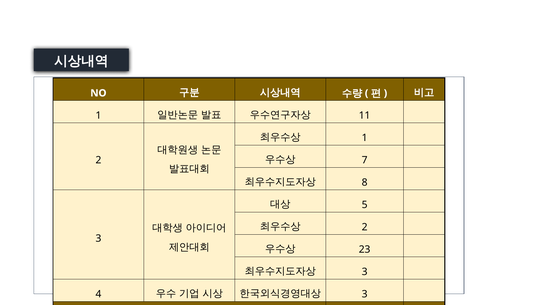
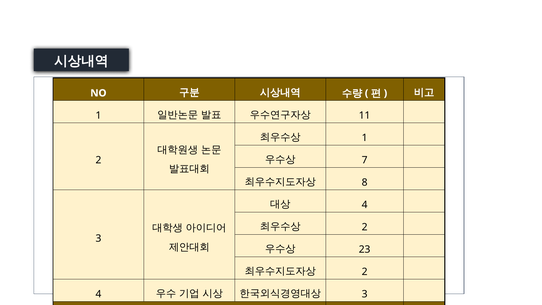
5 at (365, 205): 5 -> 4
3 at (365, 272): 3 -> 2
